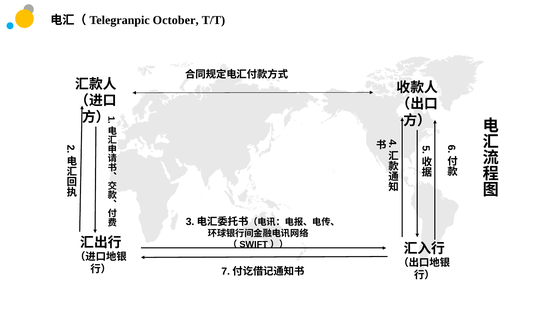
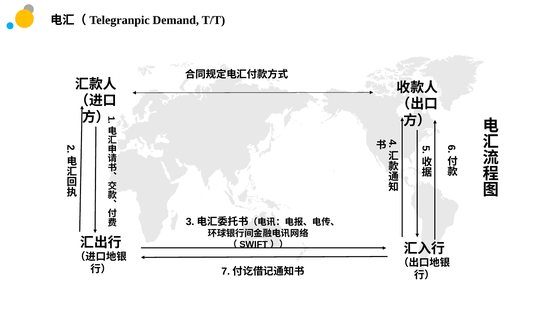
October: October -> Demand
